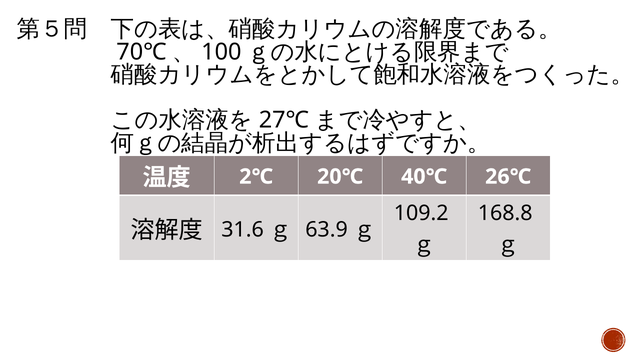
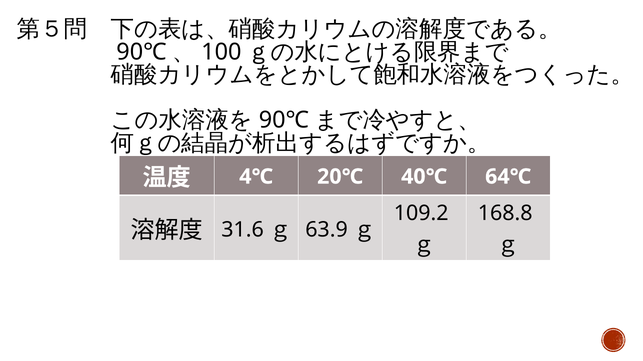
70℃ at (141, 52): 70℃ -> 90℃
27℃ at (284, 120): 27℃ -> 90℃
2℃: 2℃ -> 4℃
26℃: 26℃ -> 64℃
